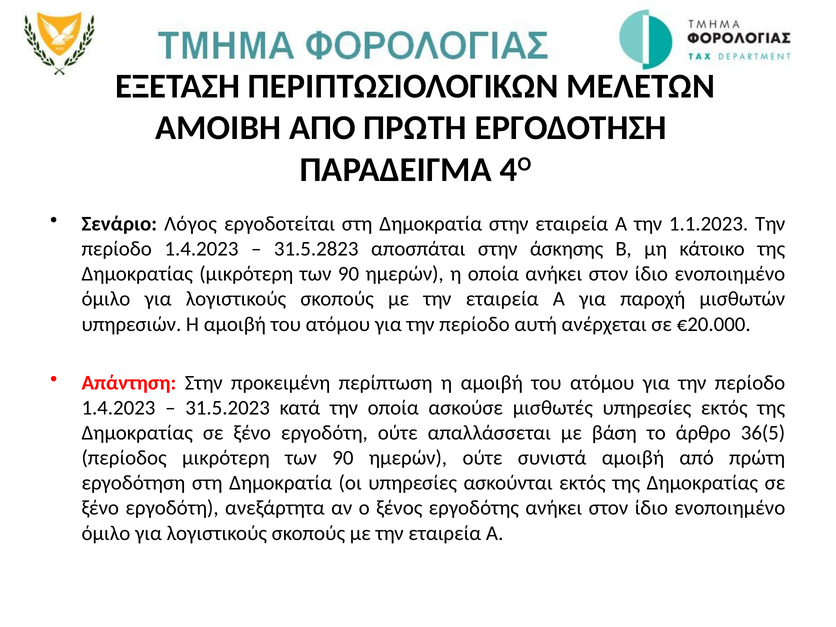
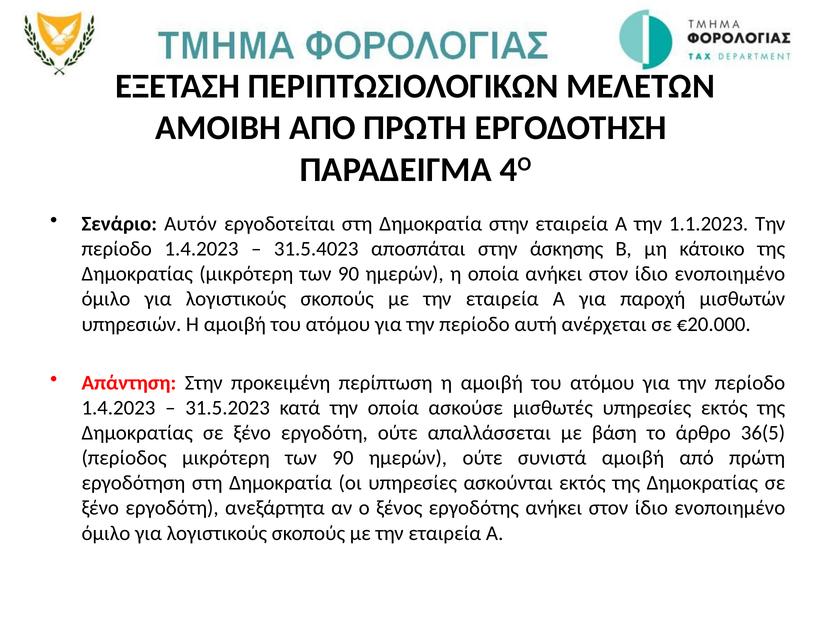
Λόγος: Λόγος -> Αυτόν
31.5.2823: 31.5.2823 -> 31.5.4023
